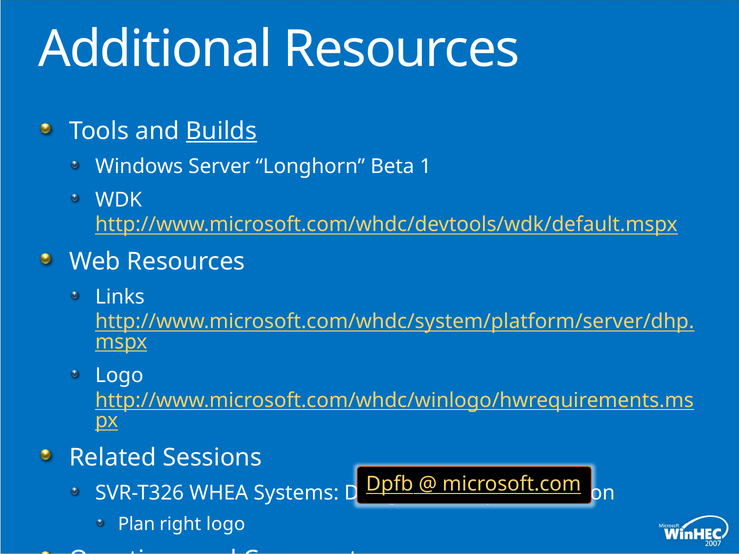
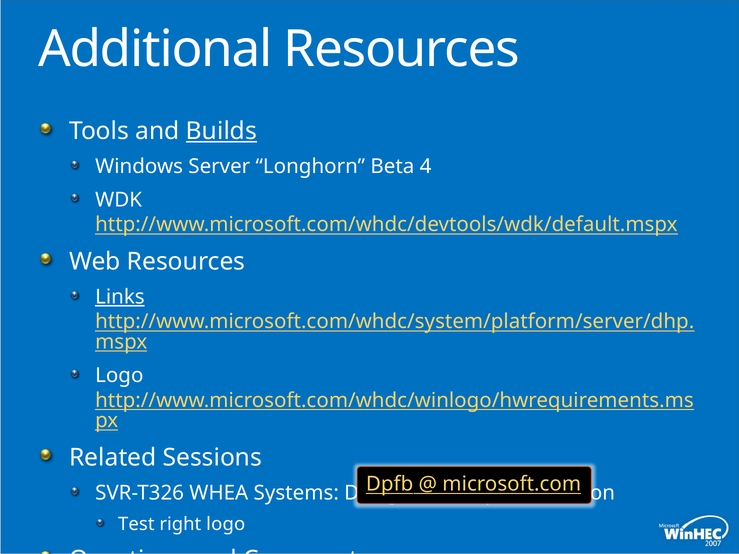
1: 1 -> 4
Links underline: none -> present
Plan: Plan -> Test
